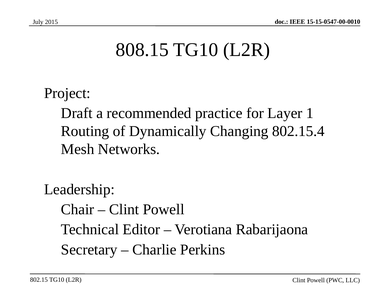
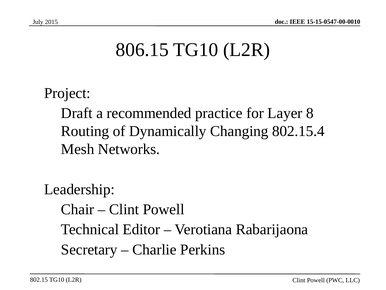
808.15: 808.15 -> 806.15
1: 1 -> 8
